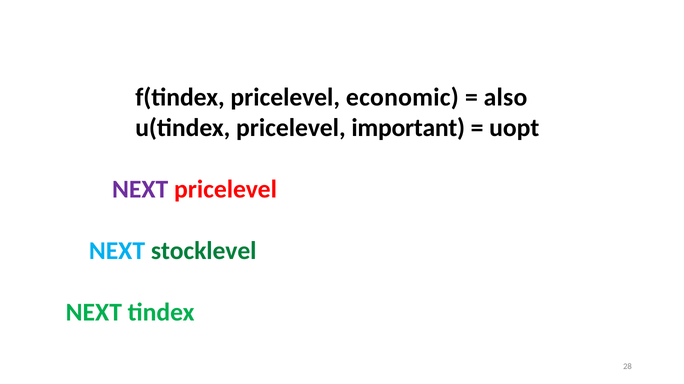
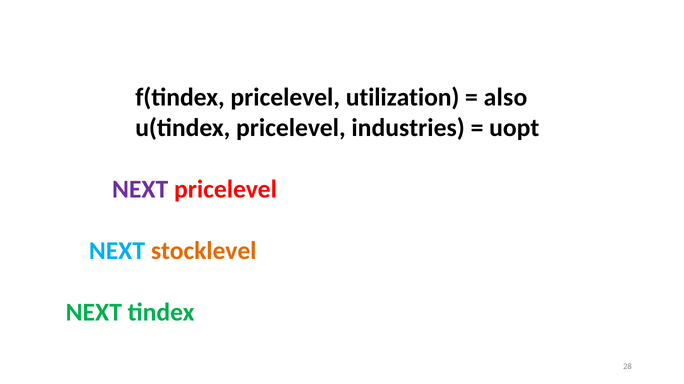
economic: economic -> utilization
important: important -> industries
stocklevel colour: green -> orange
